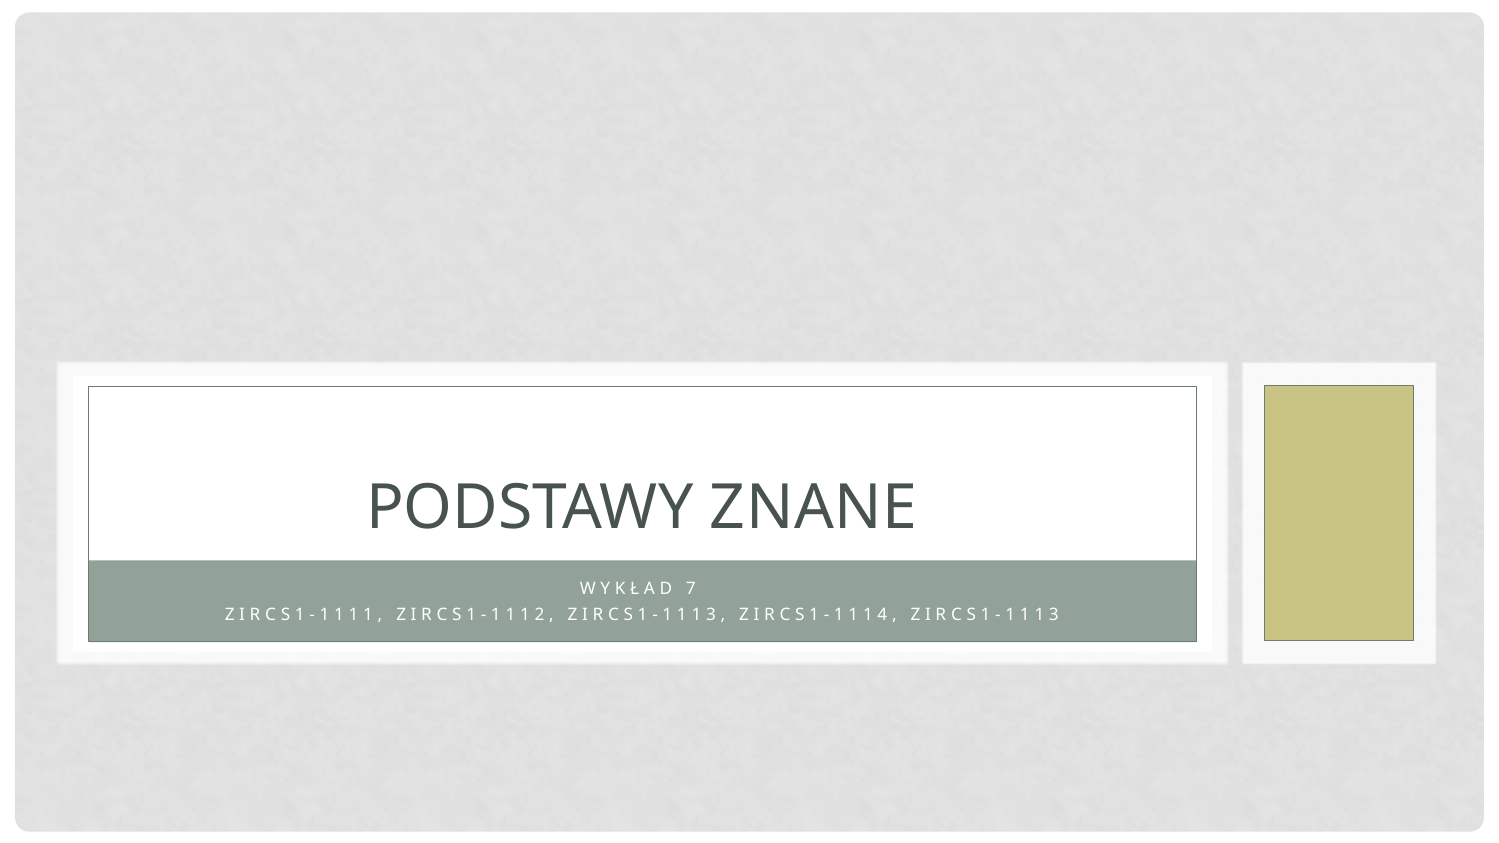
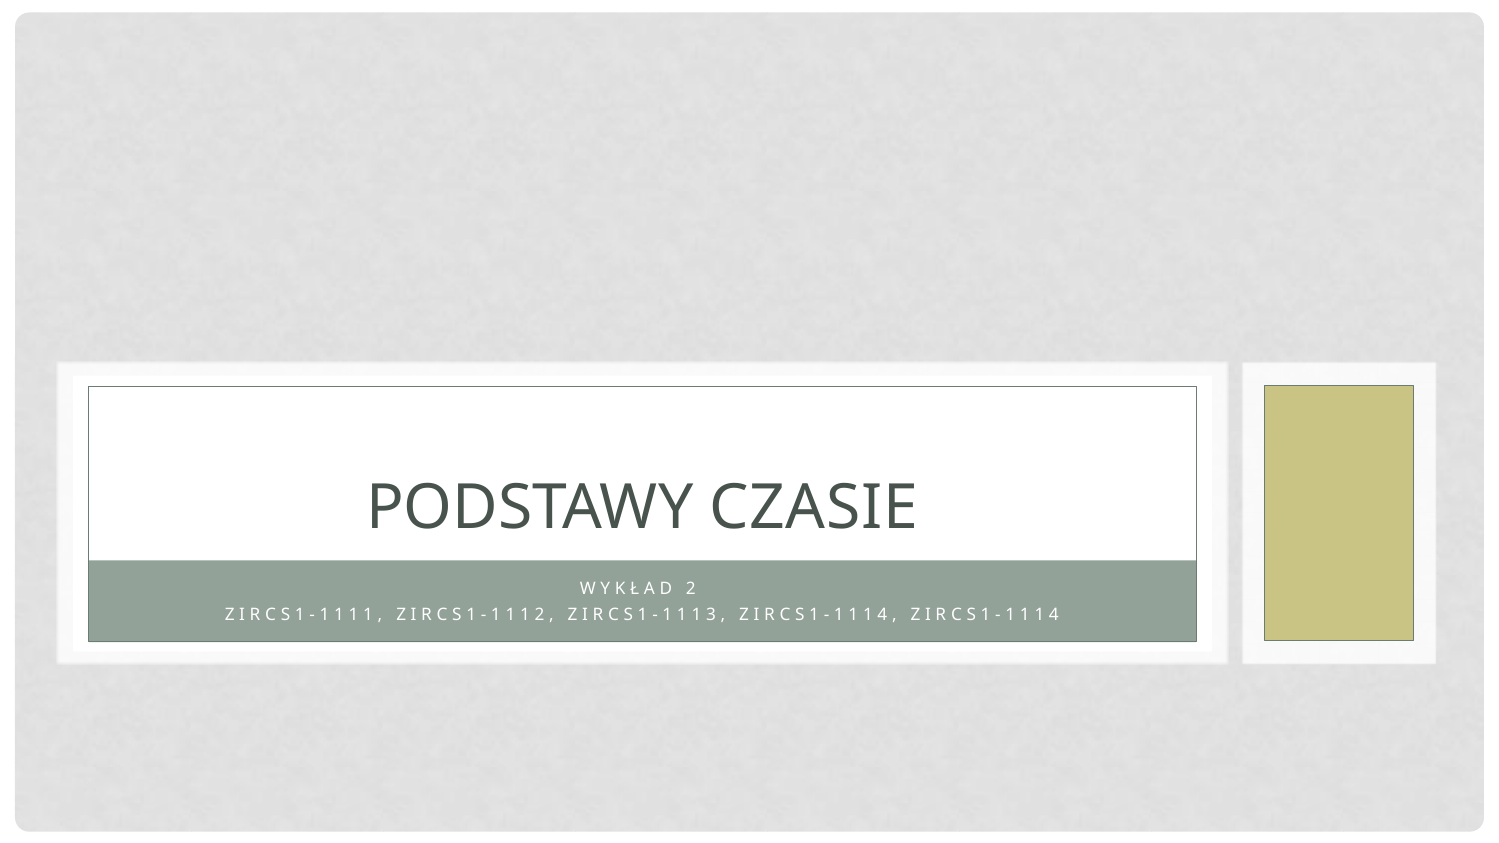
ZNANE: ZNANE -> CZASIE
7 at (691, 589): 7 -> 2
3 at (1054, 615): 3 -> 4
